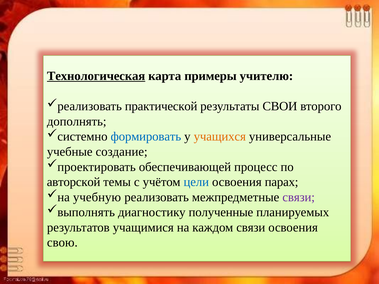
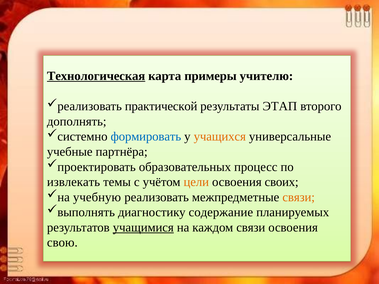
СВОИ: СВОИ -> ЭТАП
создание: создание -> партнёра
обеспечивающей: обеспечивающей -> образовательных
авторской: авторской -> извлекать
цели colour: blue -> orange
парах: парах -> своих
связи at (299, 197) colour: purple -> orange
полученные: полученные -> содержание
учащимися underline: none -> present
